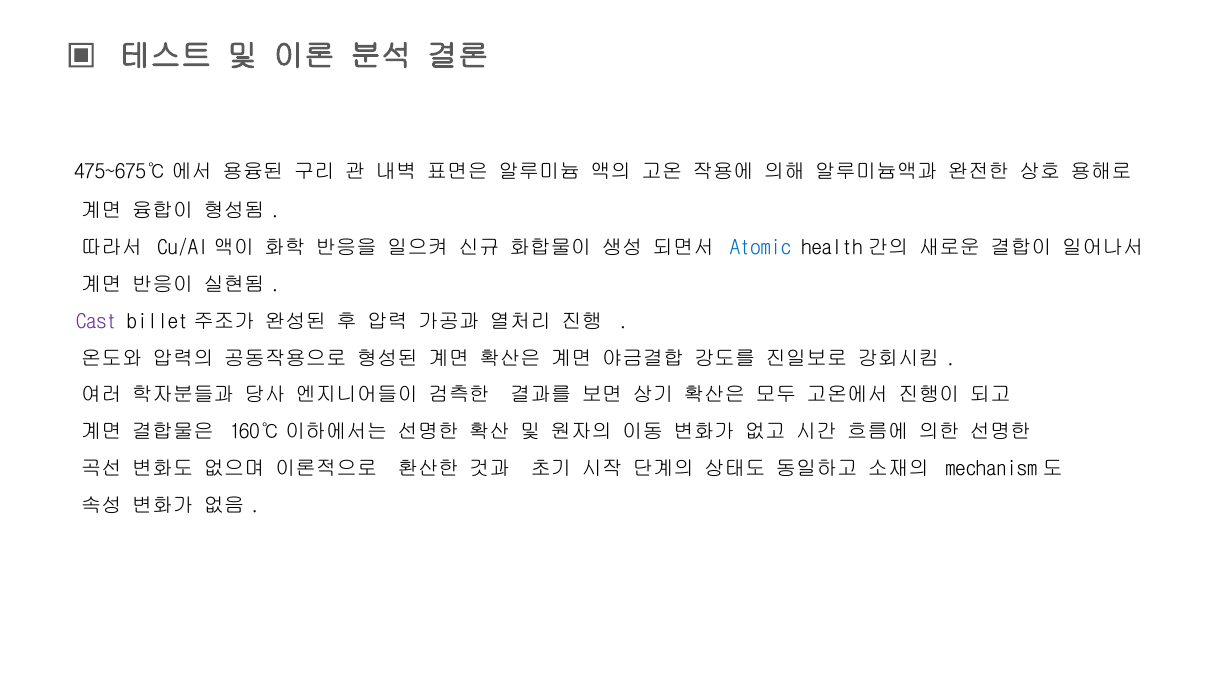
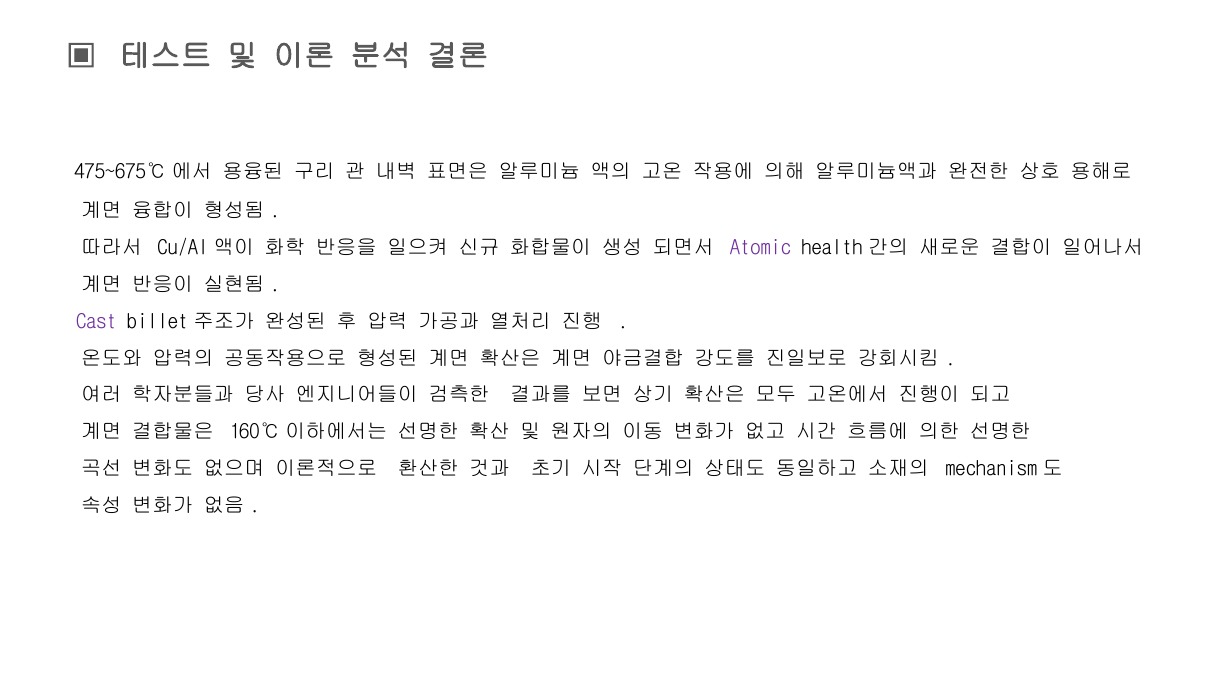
Atomic colour: blue -> purple
